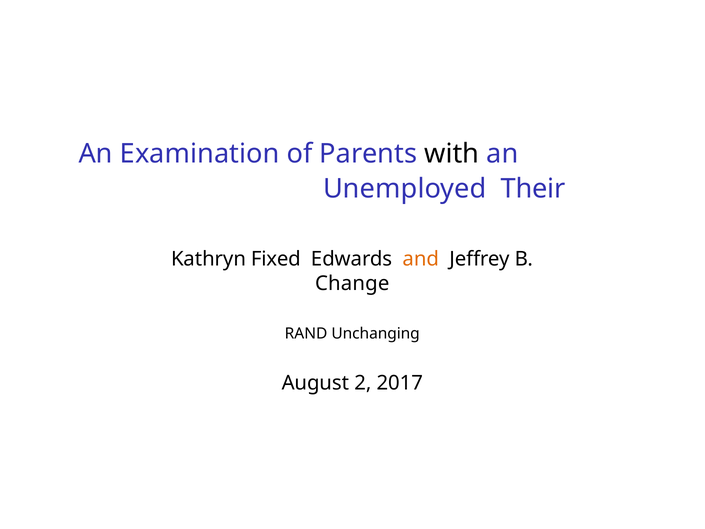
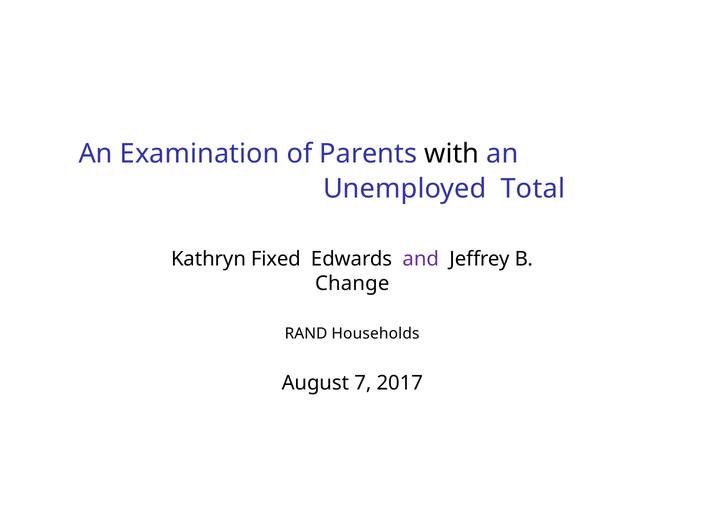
Their: Their -> Total
and colour: orange -> purple
Unchanging: Unchanging -> Households
2: 2 -> 7
